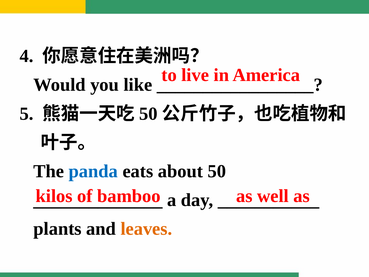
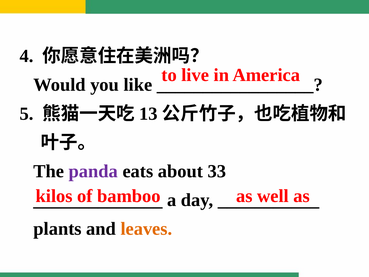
50 at (148, 114): 50 -> 13
panda colour: blue -> purple
about 50: 50 -> 33
